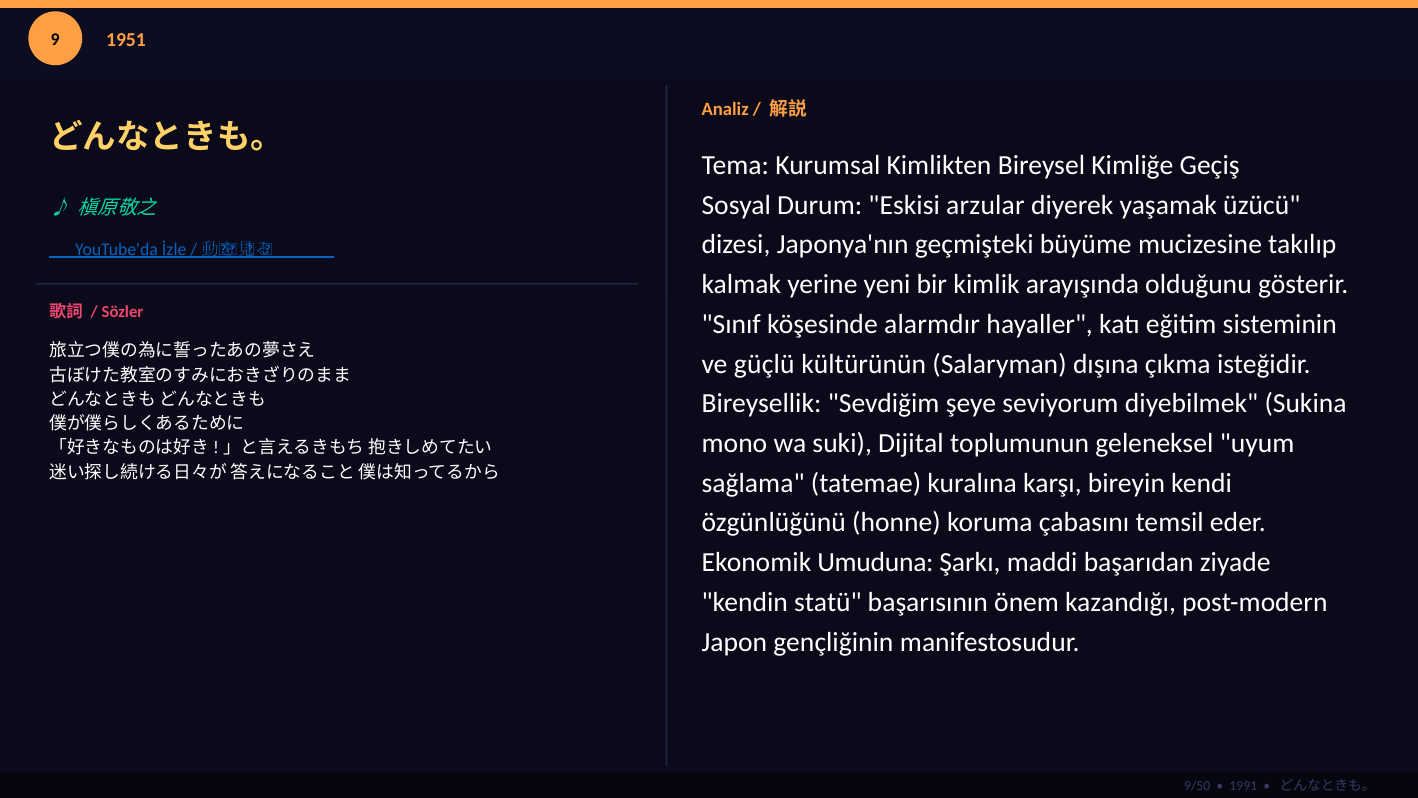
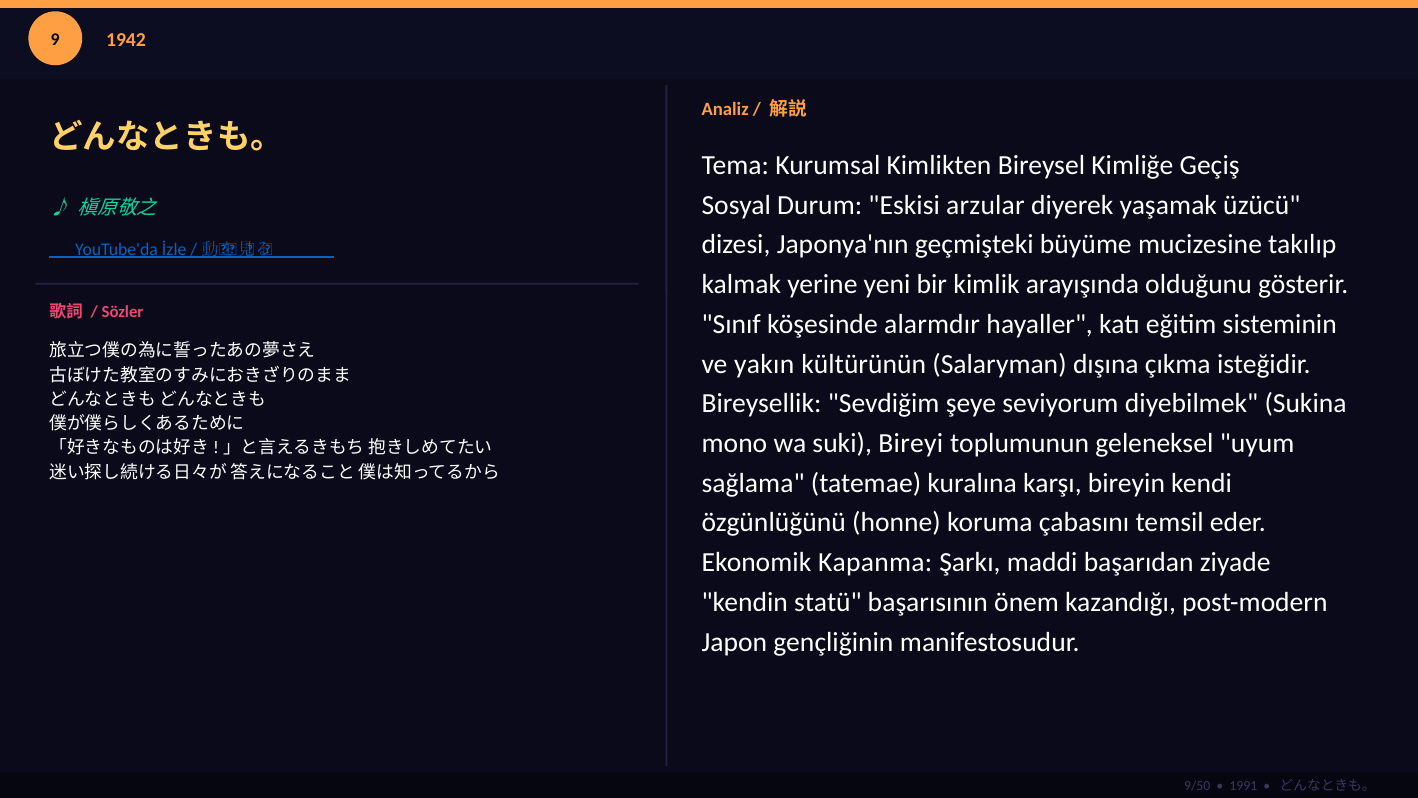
1951: 1951 -> 1942
güçlü: güçlü -> yakın
Dijital: Dijital -> Bireyi
Umuduna: Umuduna -> Kapanma
